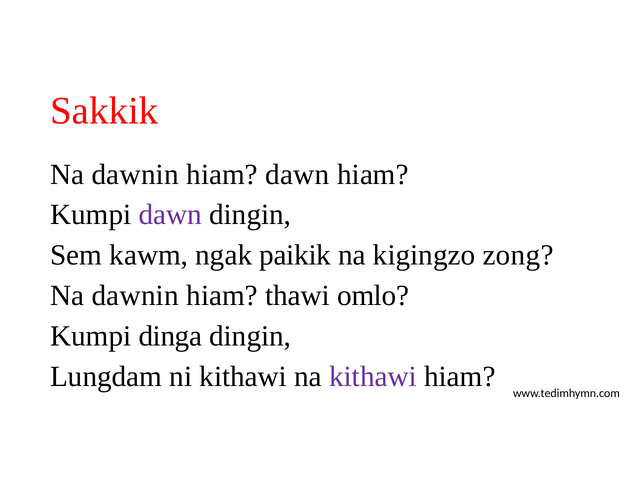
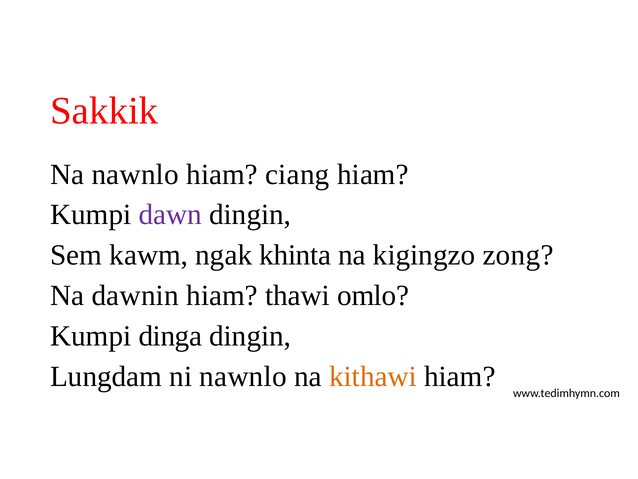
dawnin at (135, 174): dawnin -> nawnlo
hiam dawn: dawn -> ciang
paikik: paikik -> khinta
ni kithawi: kithawi -> nawnlo
kithawi at (373, 376) colour: purple -> orange
